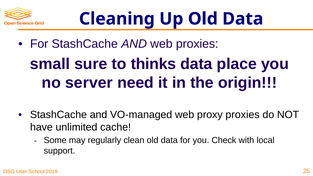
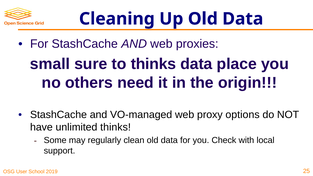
server: server -> others
proxy proxies: proxies -> options
unlimited cache: cache -> thinks
